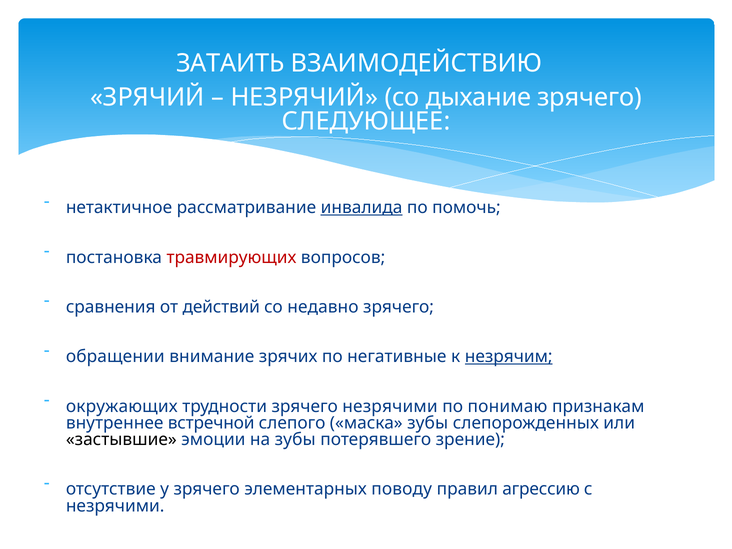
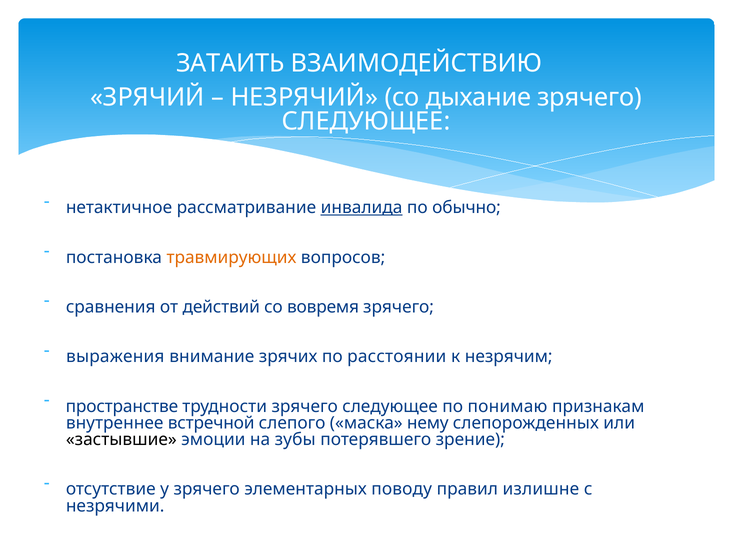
помочь: помочь -> обычно
травмирующих colour: red -> orange
недавно: недавно -> вовремя
обращении: обращении -> выражения
негативные: негативные -> расстоянии
незрячим underline: present -> none
окружающих: окружающих -> пространстве
трудности зрячего незрячими: незрячими -> следующее
маска зубы: зубы -> нему
агрессию: агрессию -> излишне
